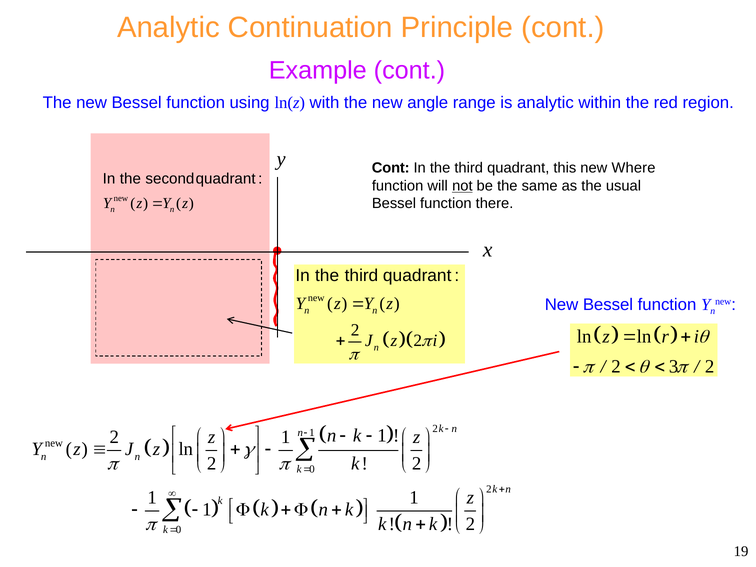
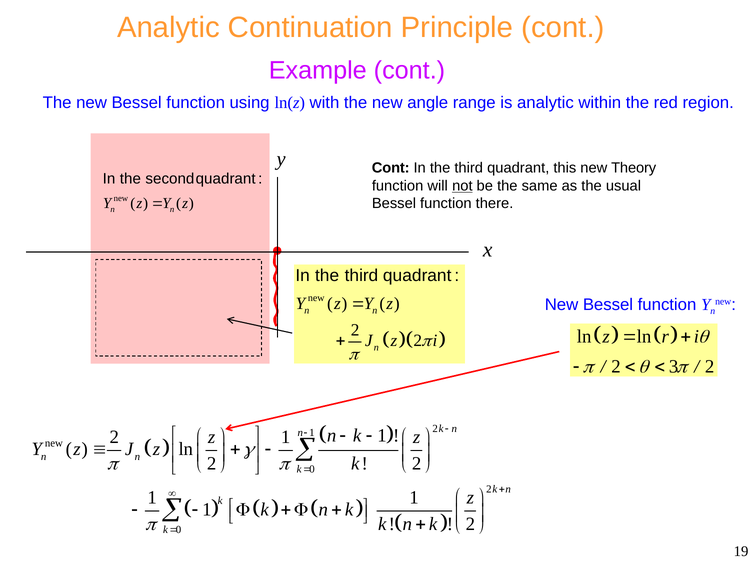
Where: Where -> Theory
